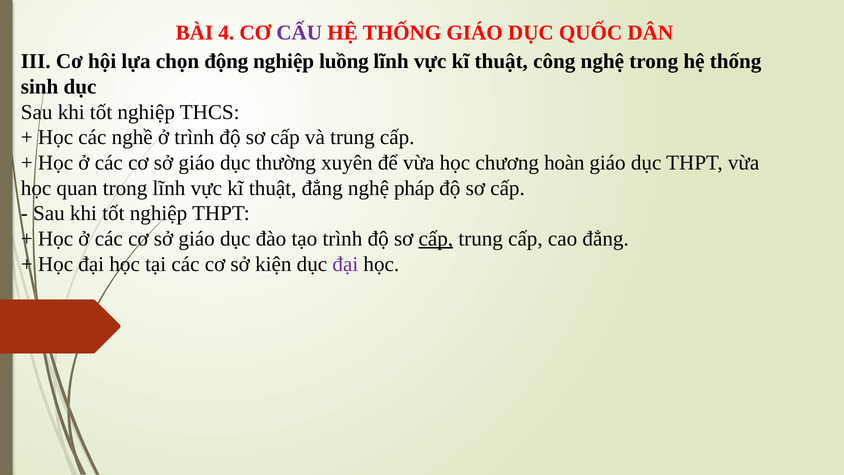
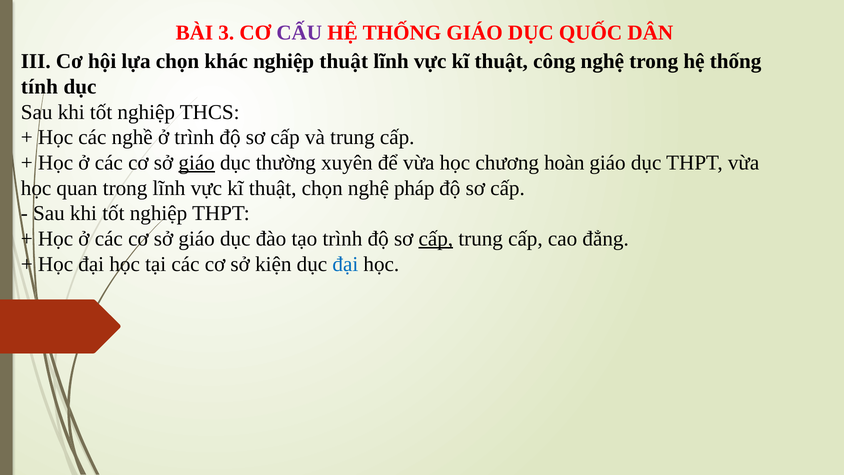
4: 4 -> 3
động: động -> khác
nghiệp luồng: luồng -> thuật
sinh: sinh -> tính
giáo at (197, 163) underline: none -> present
thuật đẳng: đẳng -> chọn
đại at (345, 264) colour: purple -> blue
